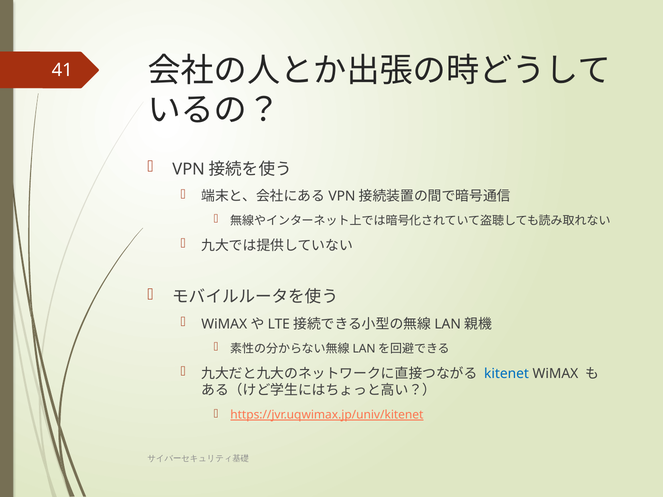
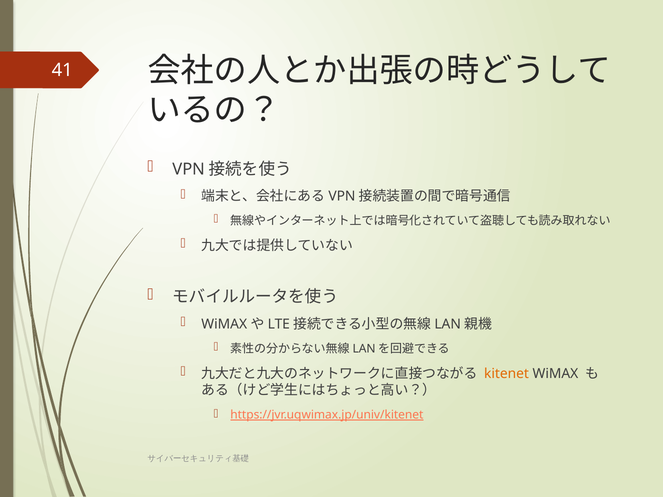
kitenet colour: blue -> orange
